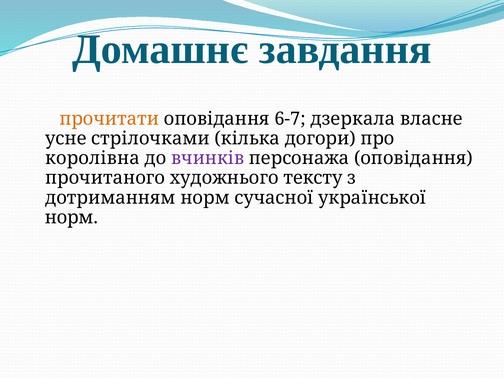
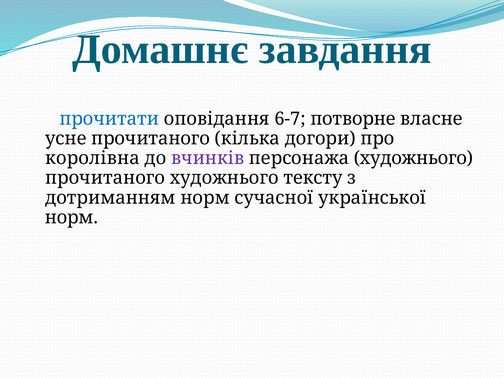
прочитати colour: orange -> blue
дзеркала: дзеркала -> потворне
усне стрілочками: стрілочками -> прочитаного
персонажа оповідання: оповідання -> художнього
